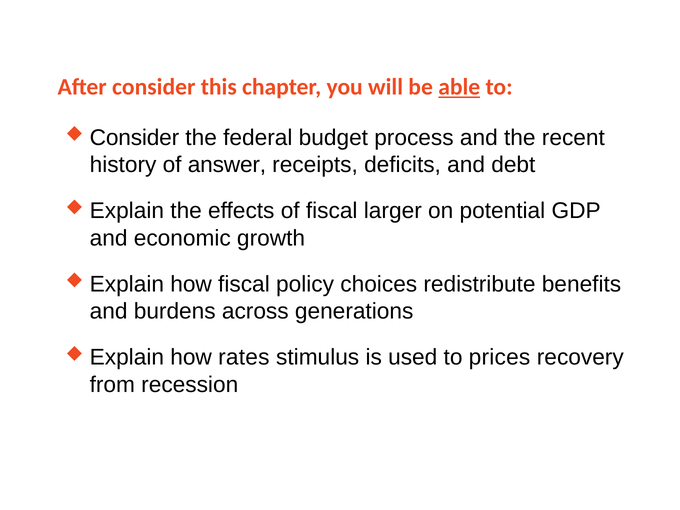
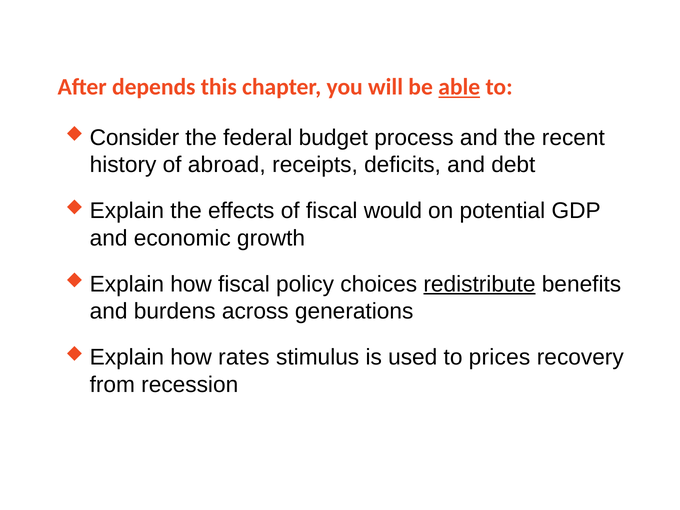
After consider: consider -> depends
answer: answer -> abroad
larger: larger -> would
redistribute underline: none -> present
